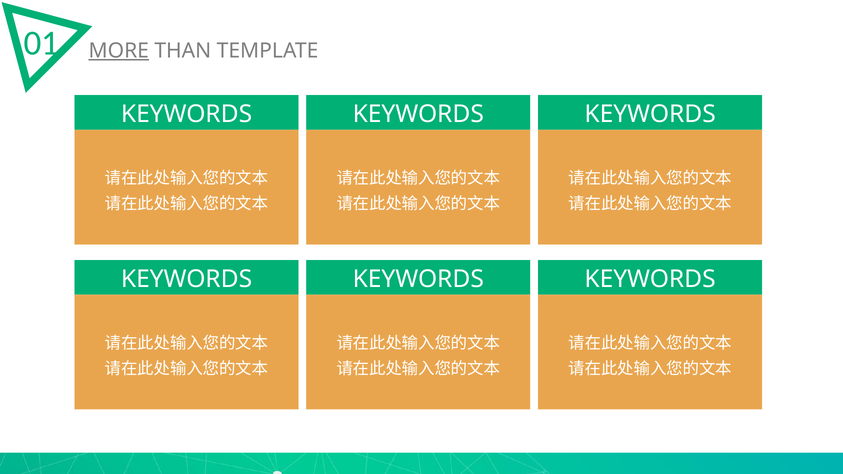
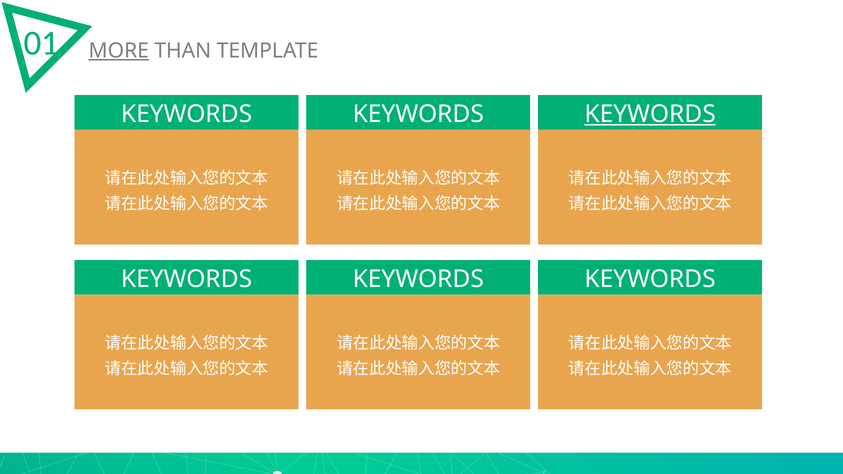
KEYWORDS at (650, 114) underline: none -> present
